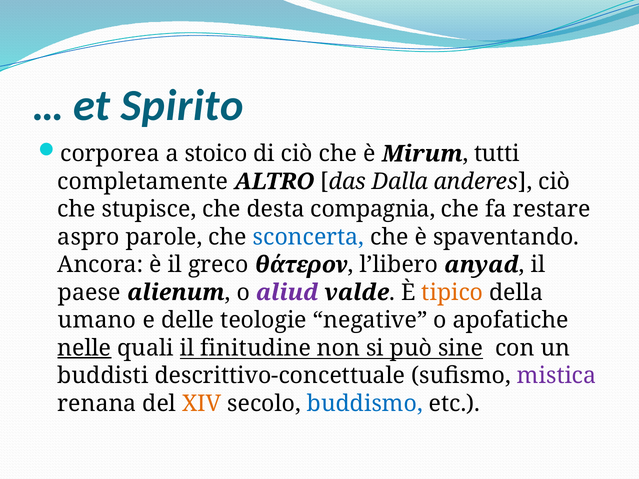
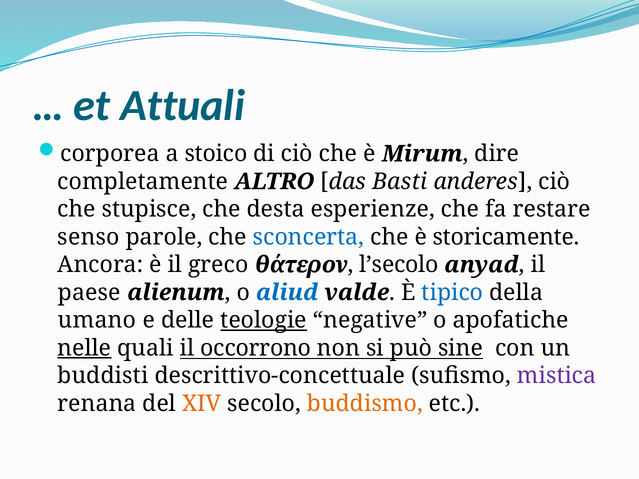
Spirito: Spirito -> Attuali
tutti: tutti -> dire
Dalla: Dalla -> Basti
compagnia: compagnia -> esperienze
aspro: aspro -> senso
spaventando: spaventando -> storicamente
l’libero: l’libero -> l’secolo
aliud colour: purple -> blue
tipico colour: orange -> blue
teologie underline: none -> present
finitudine: finitudine -> occorrono
buddismo colour: blue -> orange
